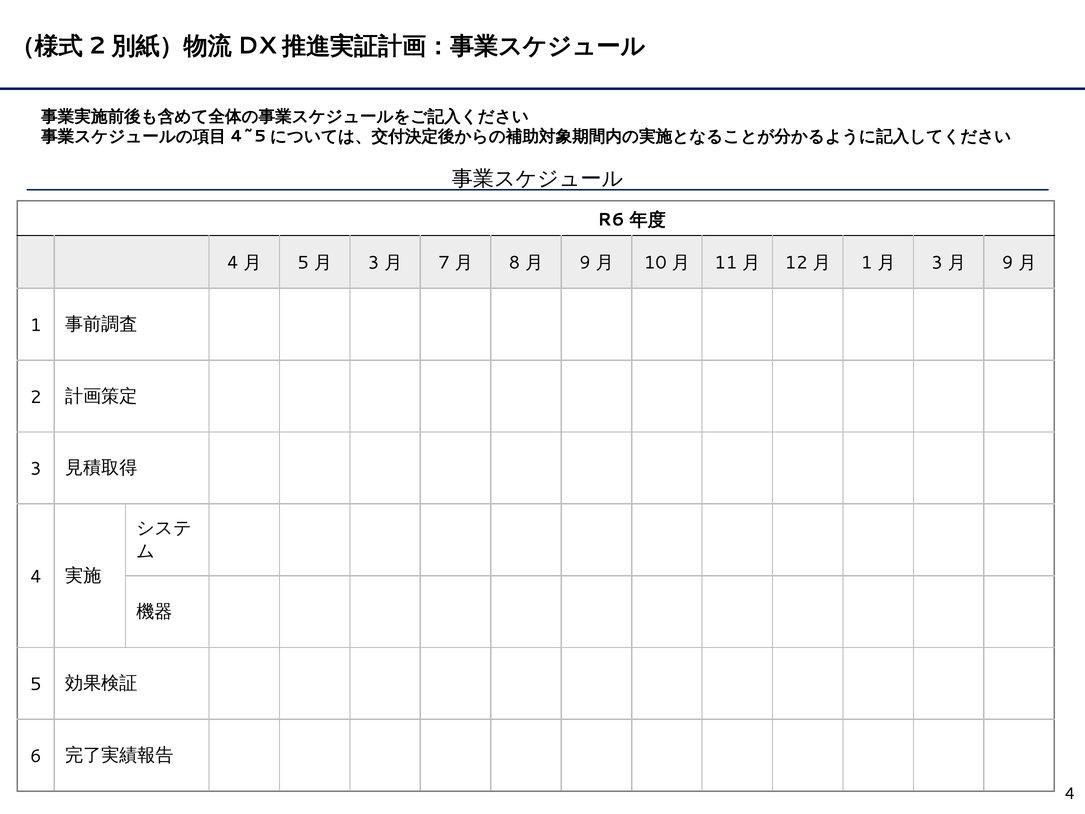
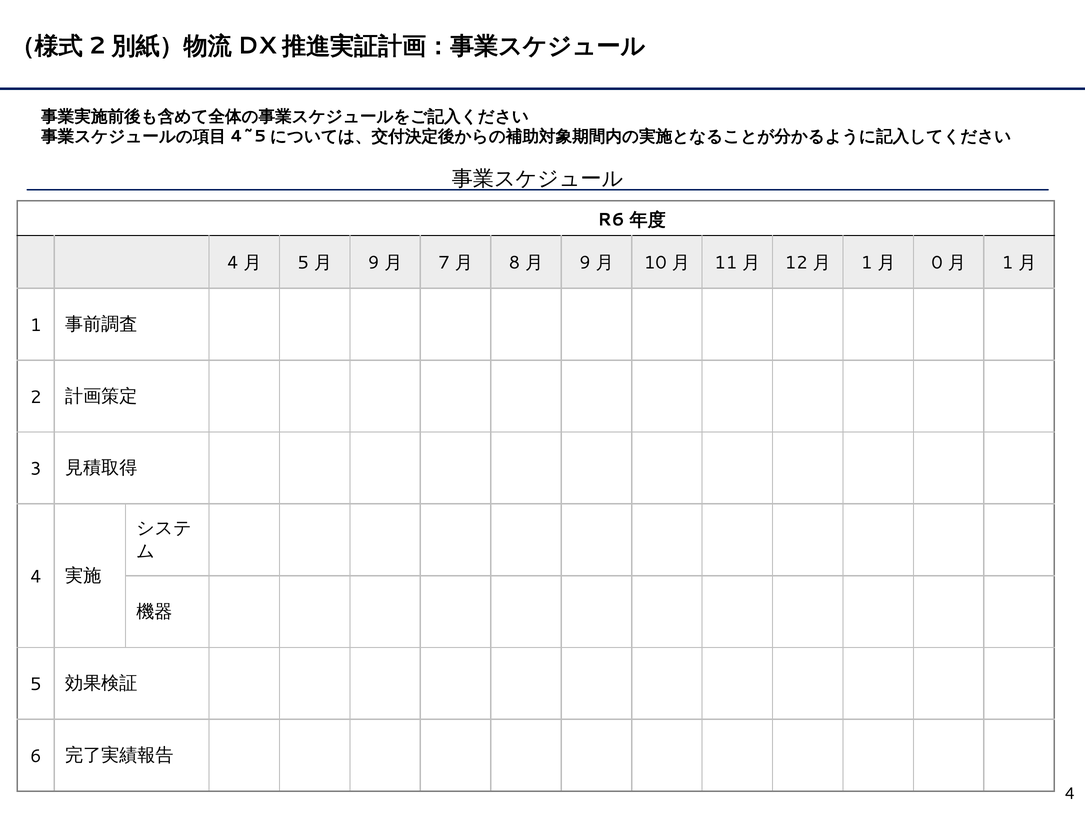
3 at (374, 263): 3 -> 9
3 at (937, 263): 3 -> 0
9 at (1008, 263): 9 -> 1
